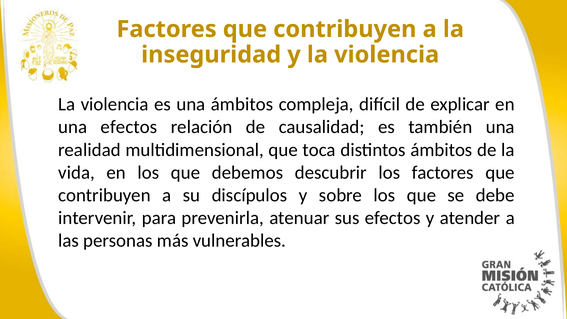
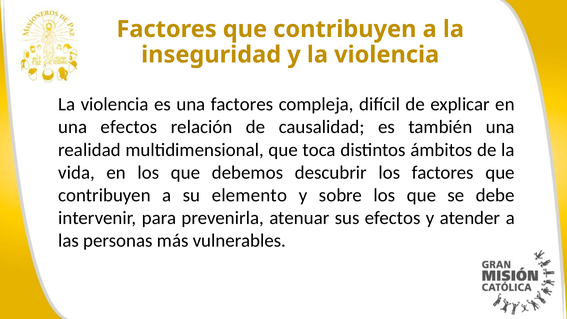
una ámbitos: ámbitos -> factores
discípulos: discípulos -> elemento
